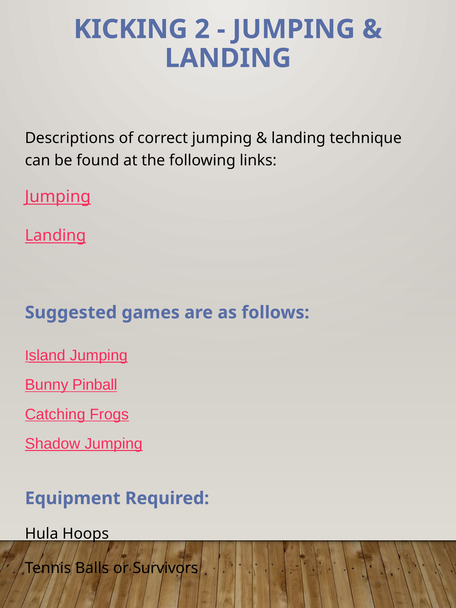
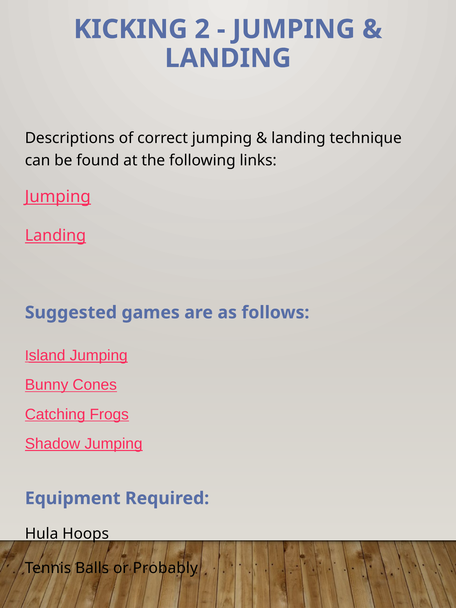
Pinball: Pinball -> Cones
Survivors: Survivors -> Probably
